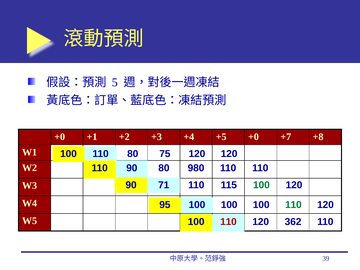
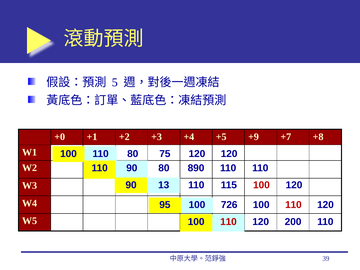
+5 +0: +0 -> +9
980: 980 -> 890
71: 71 -> 13
100 at (261, 185) colour: green -> red
95 100 100: 100 -> 726
110 at (293, 205) colour: green -> red
362: 362 -> 200
